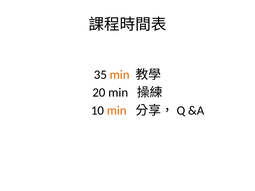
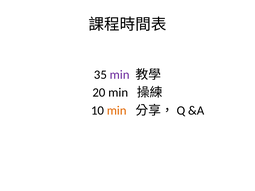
min at (120, 75) colour: orange -> purple
